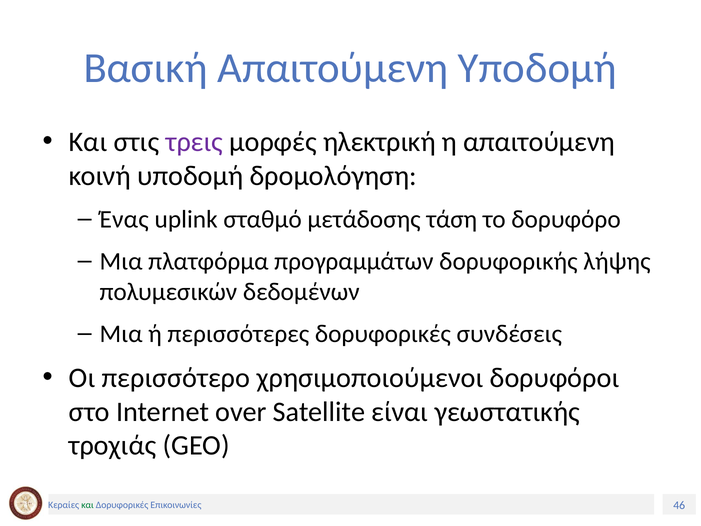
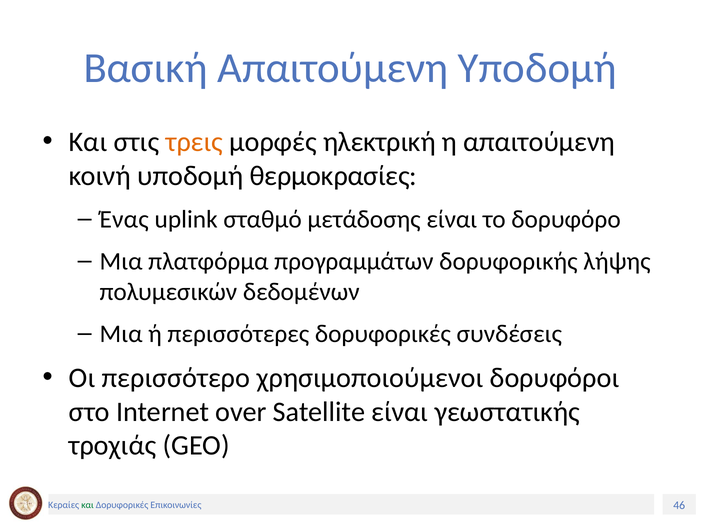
τρεις colour: purple -> orange
δρομολόγηση: δρομολόγηση -> θερμοκρασίες
μετάδοσης τάση: τάση -> είναι
